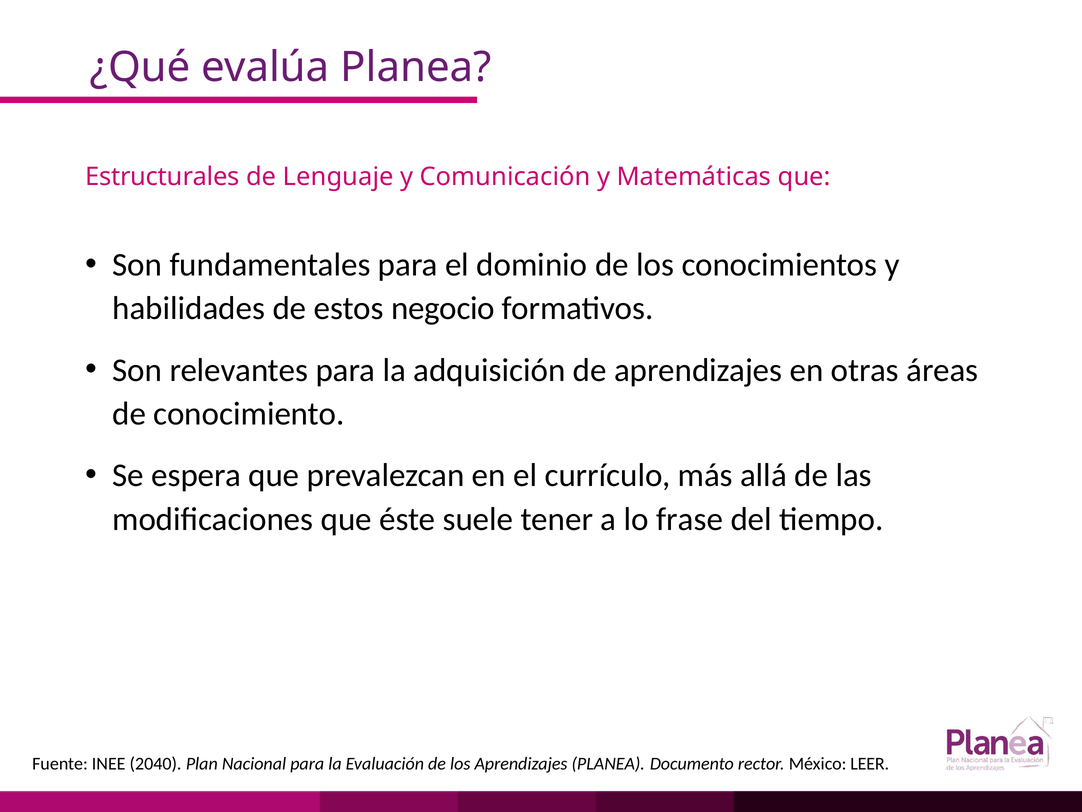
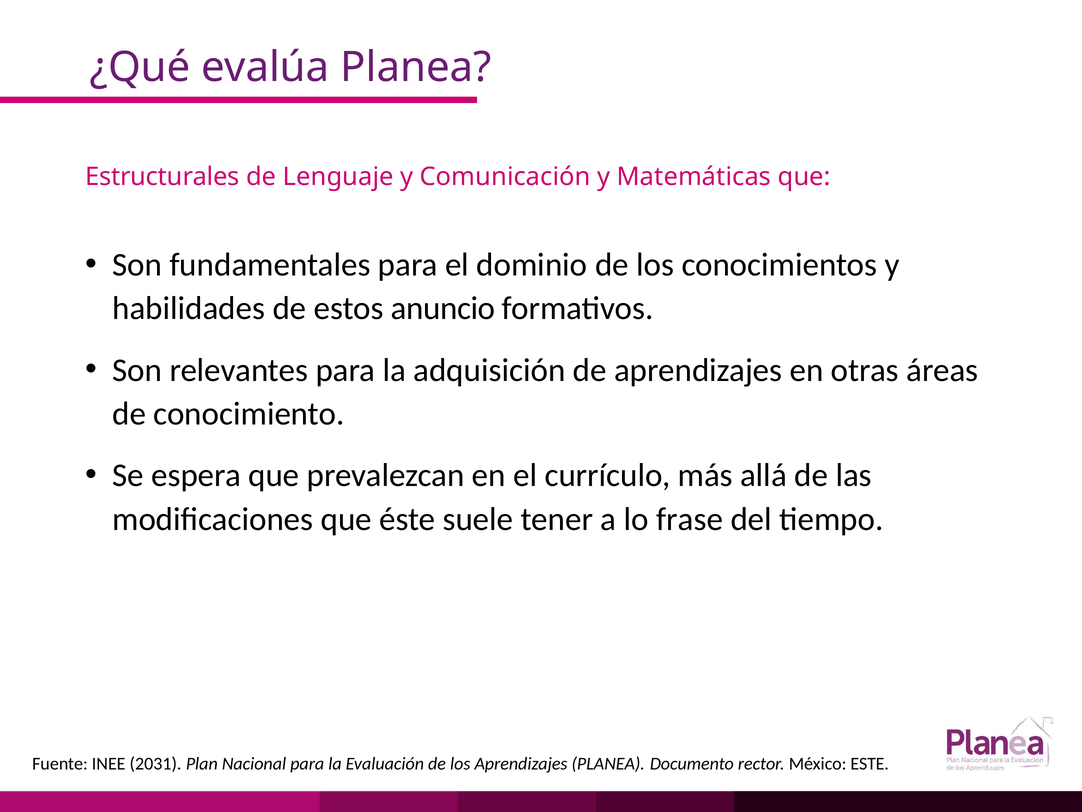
negocio: negocio -> anuncio
2040: 2040 -> 2031
LEER: LEER -> ESTE
